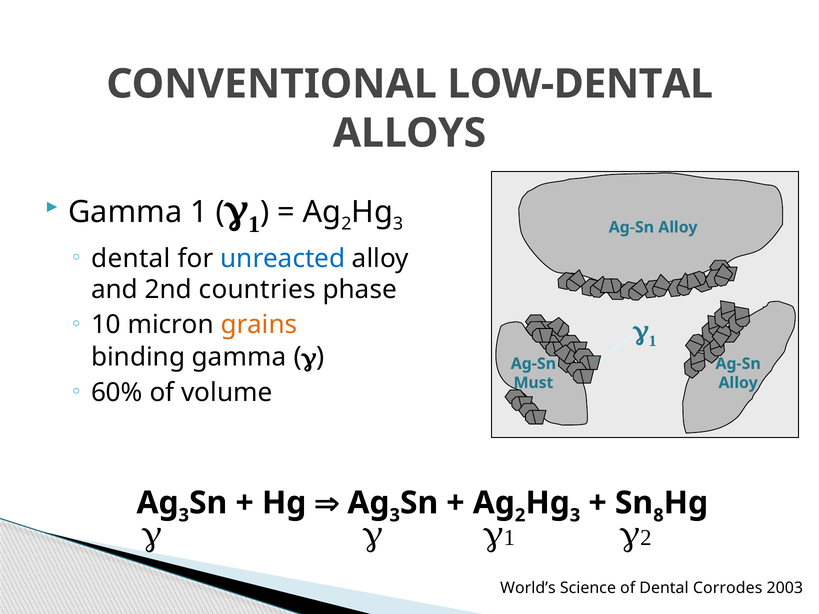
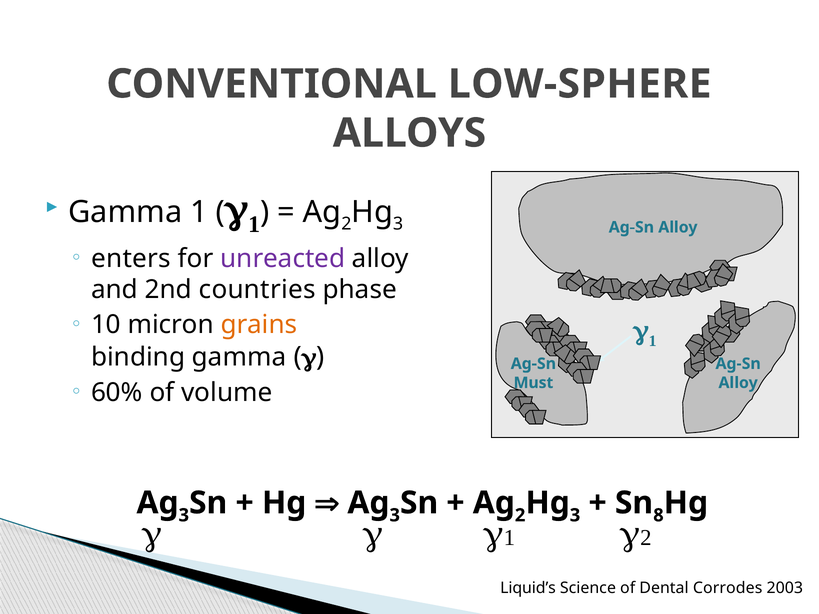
LOW-DENTAL: LOW-DENTAL -> LOW-SPHERE
dental at (131, 259): dental -> enters
unreacted colour: blue -> purple
World’s: World’s -> Liquid’s
